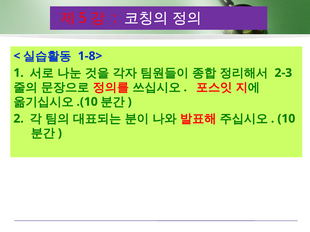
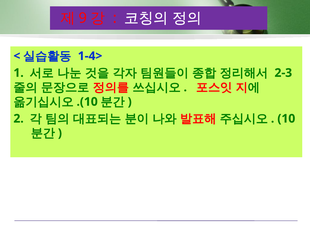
5: 5 -> 9
1-8>: 1-8> -> 1-4>
